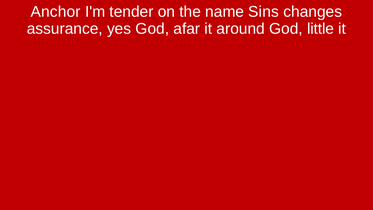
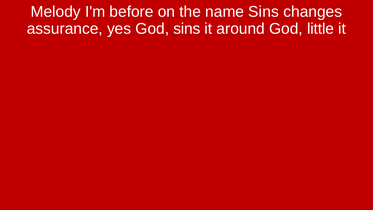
Anchor: Anchor -> Melody
tender: tender -> before
God afar: afar -> sins
